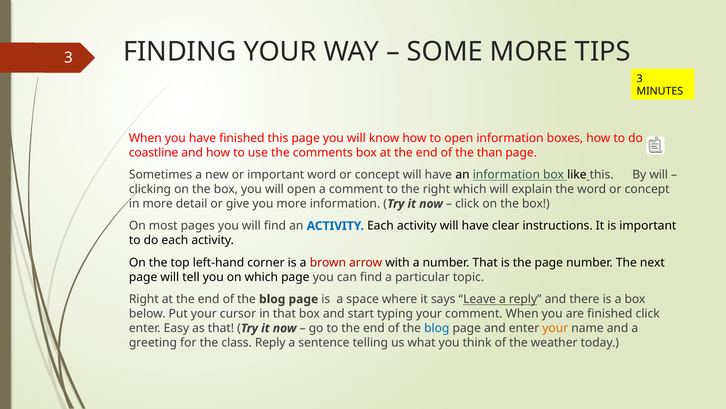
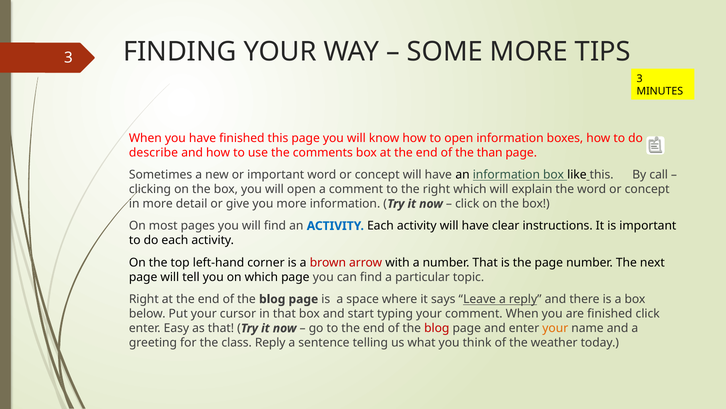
coastline: coastline -> describe
By will: will -> call
blog at (437, 328) colour: blue -> red
